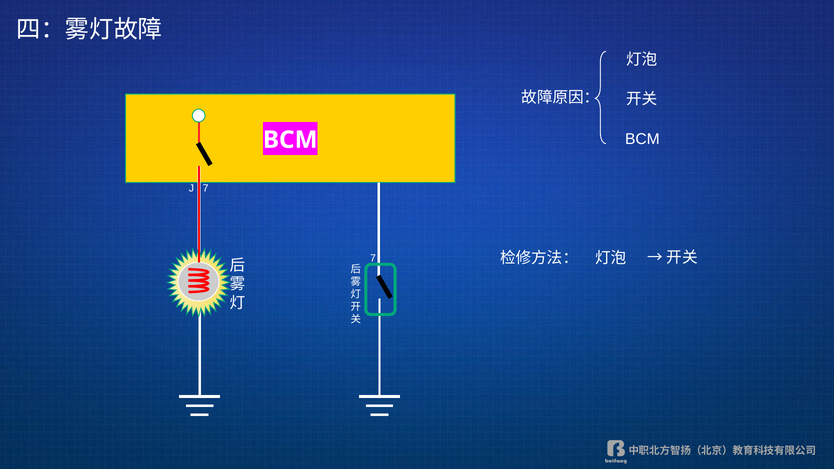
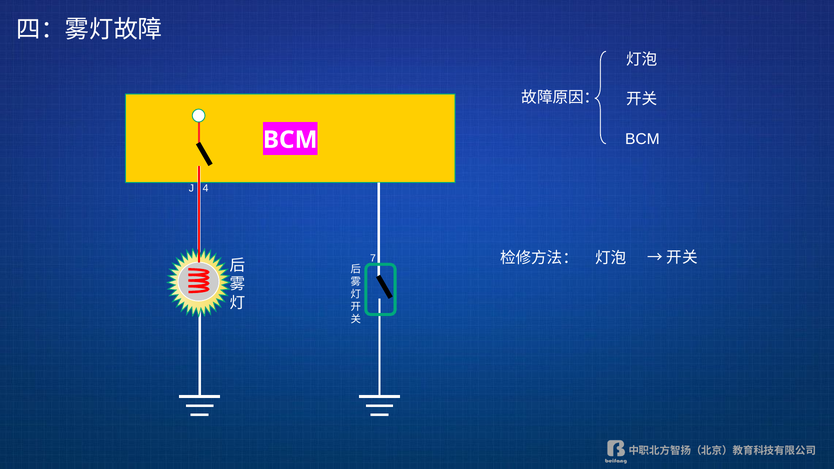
J 7: 7 -> 4
